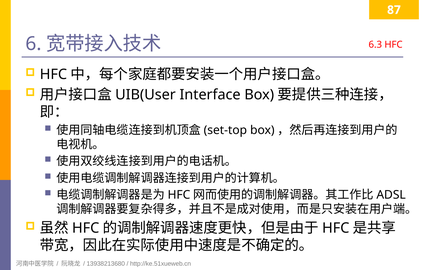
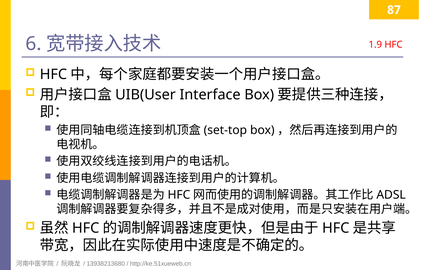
6.3: 6.3 -> 1.9
